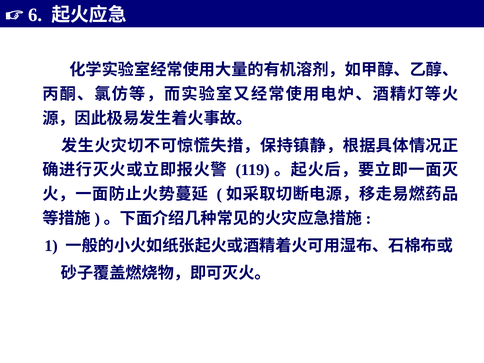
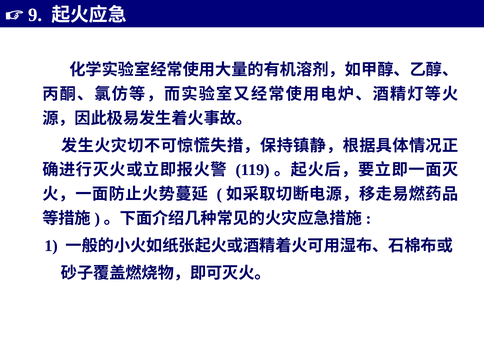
6: 6 -> 9
